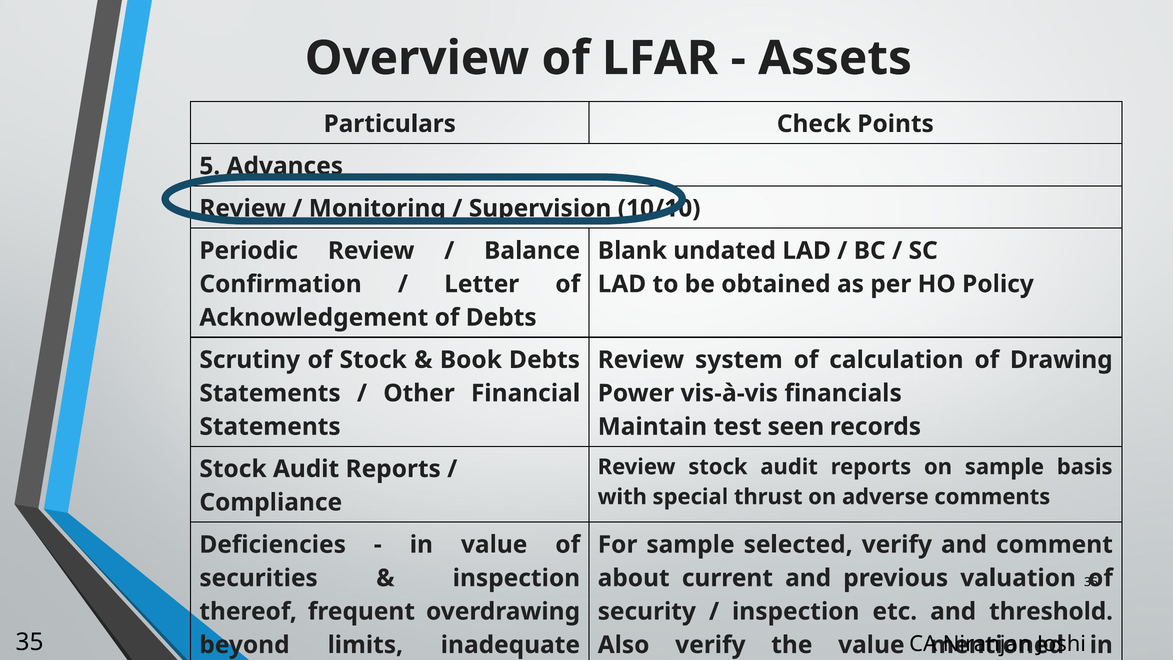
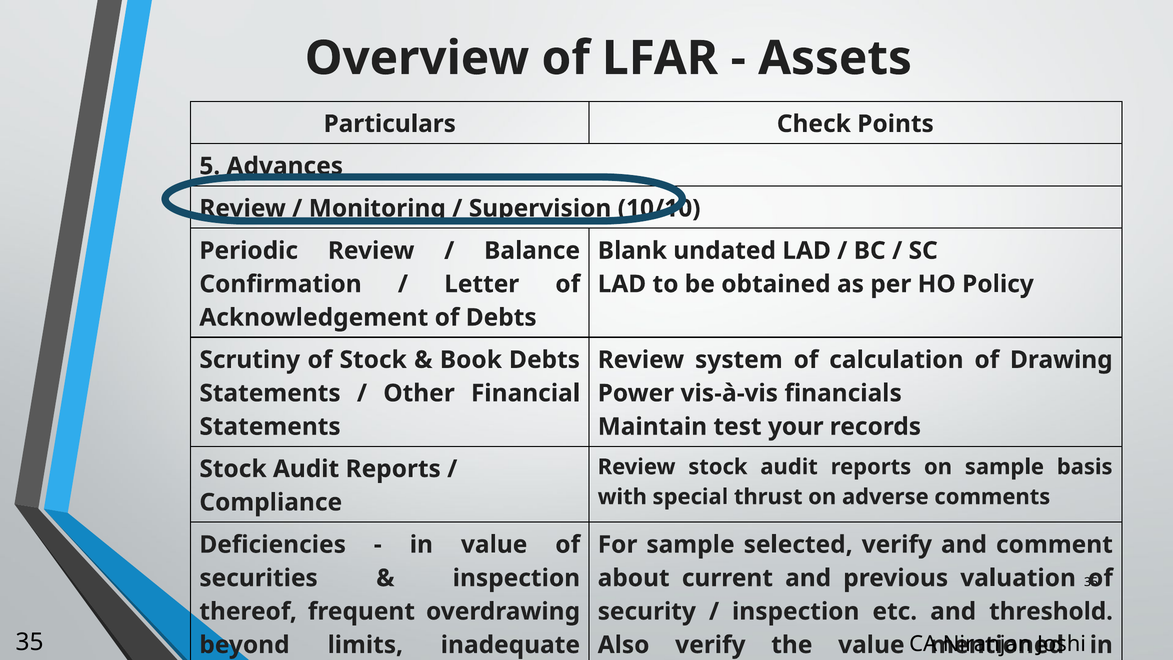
seen: seen -> your
